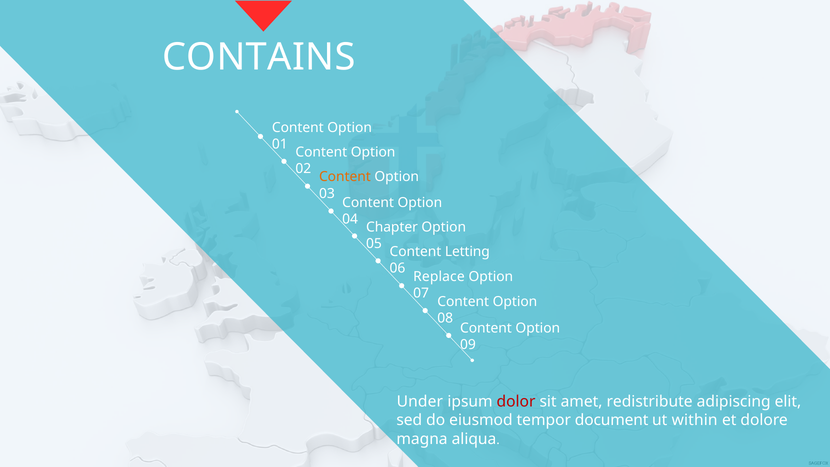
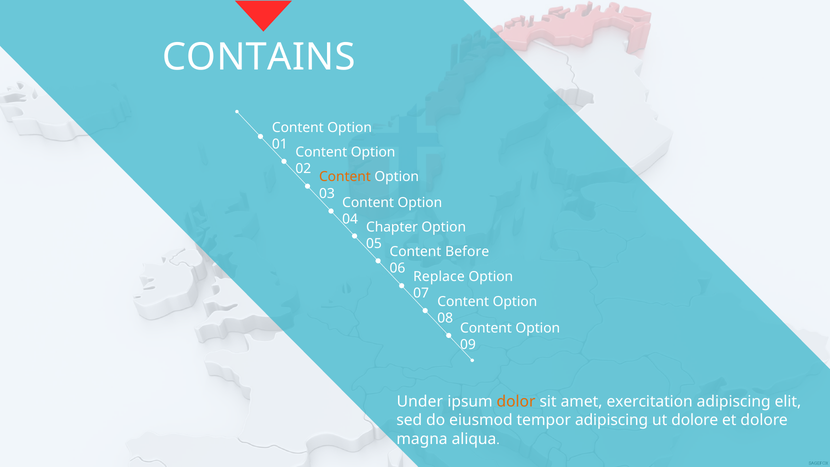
Letting: Letting -> Before
dolor colour: red -> orange
redistribute: redistribute -> exercitation
tempor document: document -> adipiscing
ut within: within -> dolore
